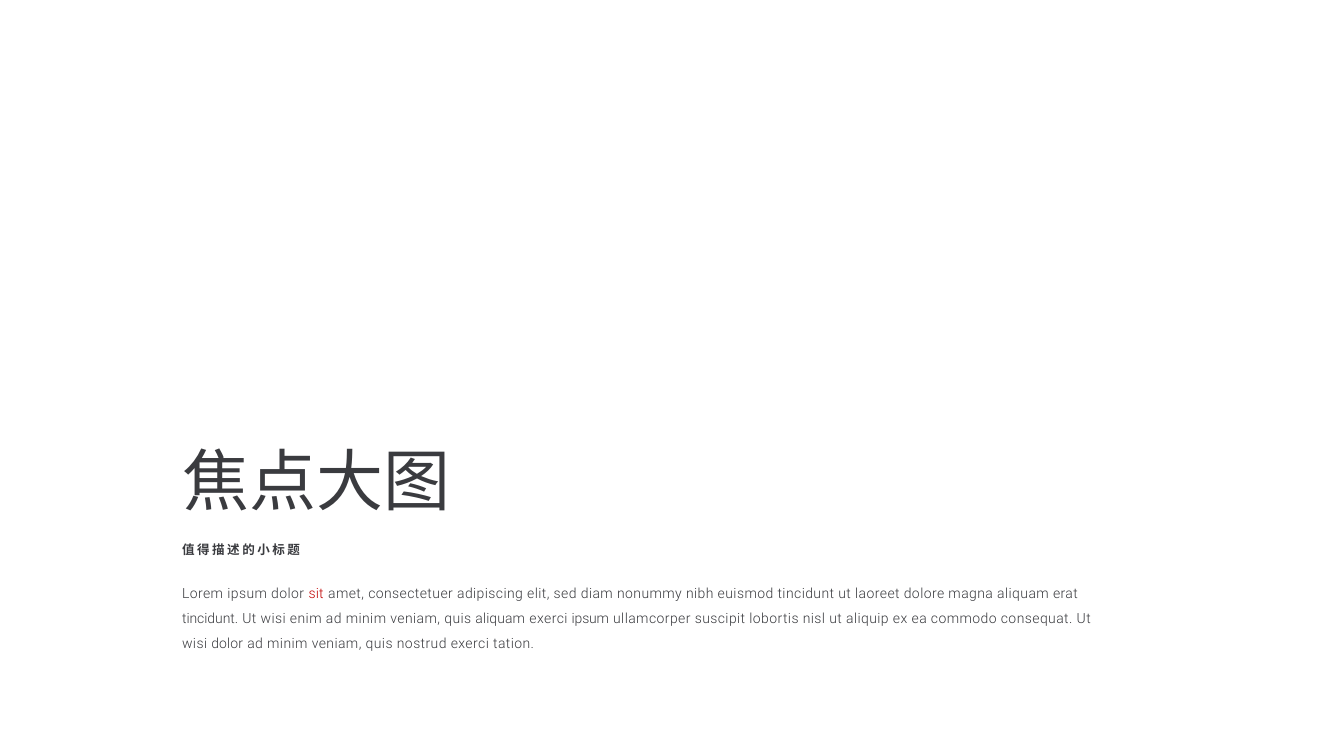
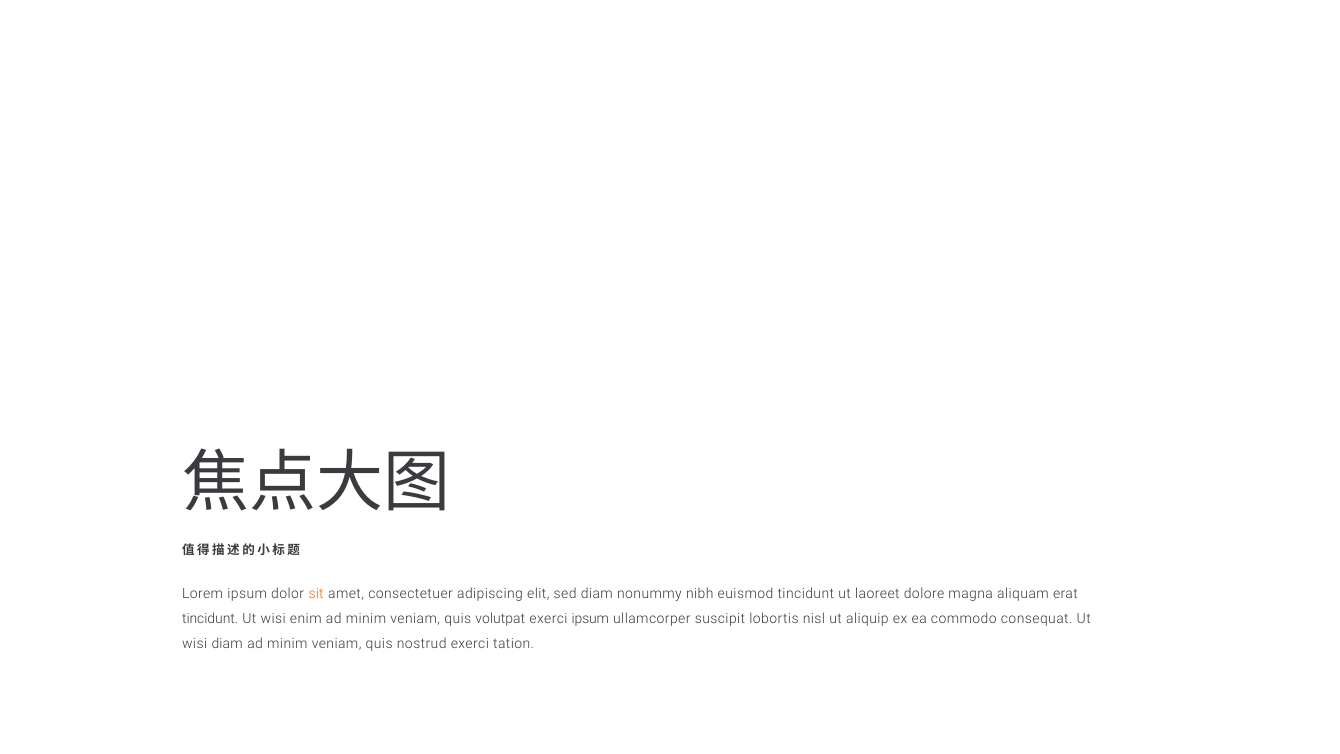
sit colour: red -> orange
quis aliquam: aliquam -> volutpat
wisi dolor: dolor -> diam
